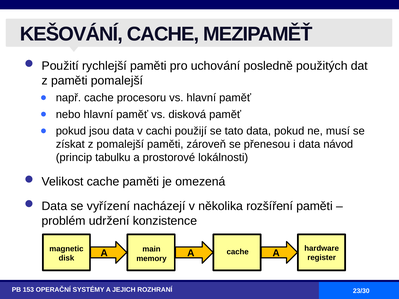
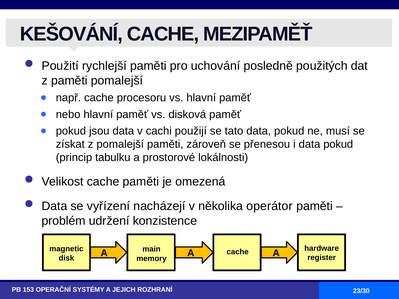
i data návod: návod -> pokud
rozšíření: rozšíření -> operátor
